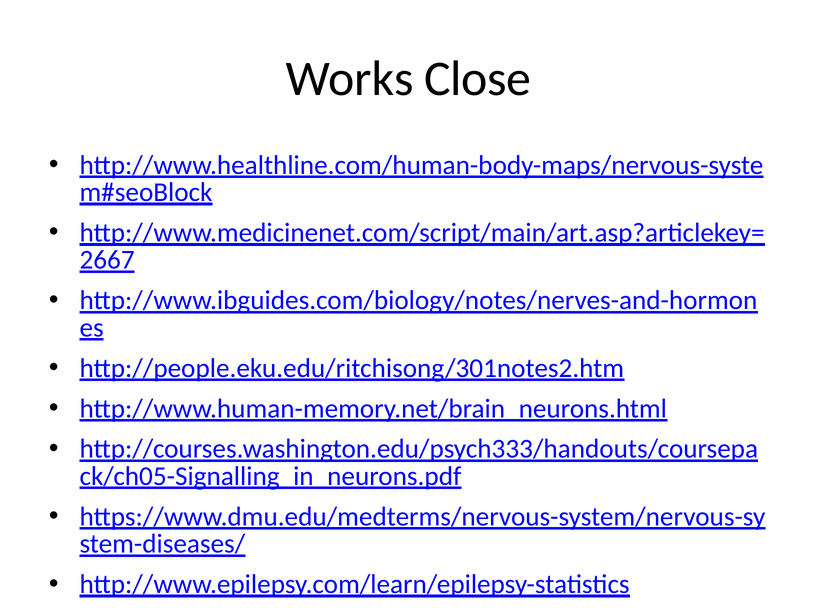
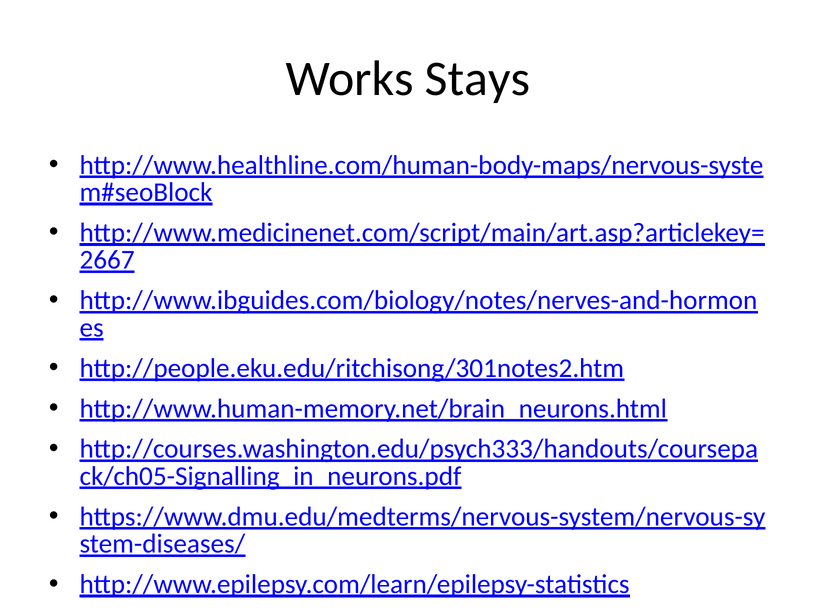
Close: Close -> Stays
